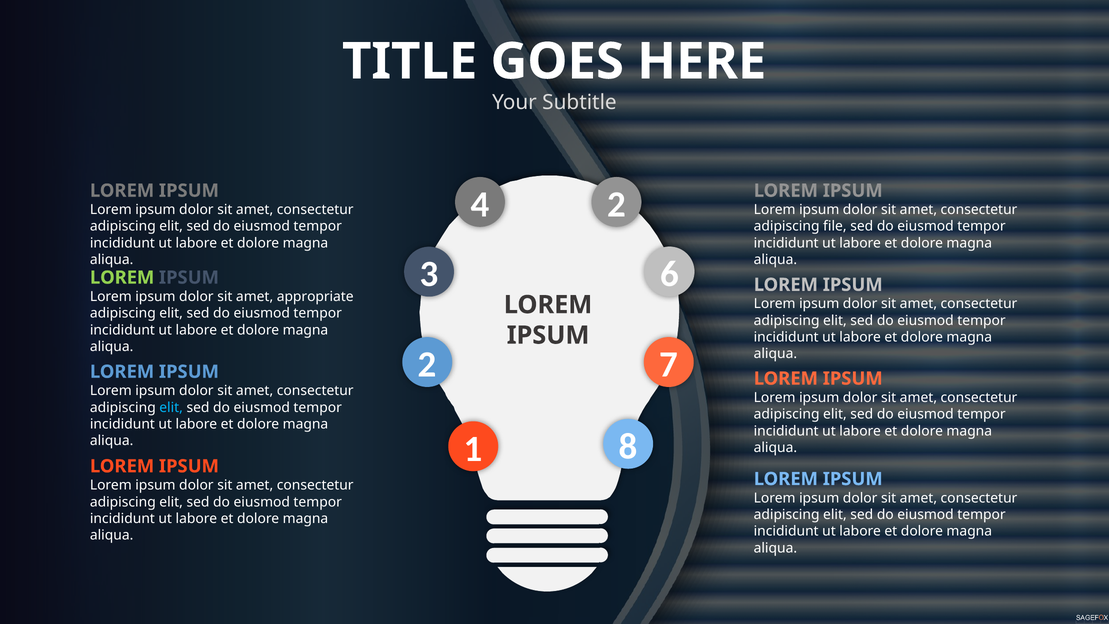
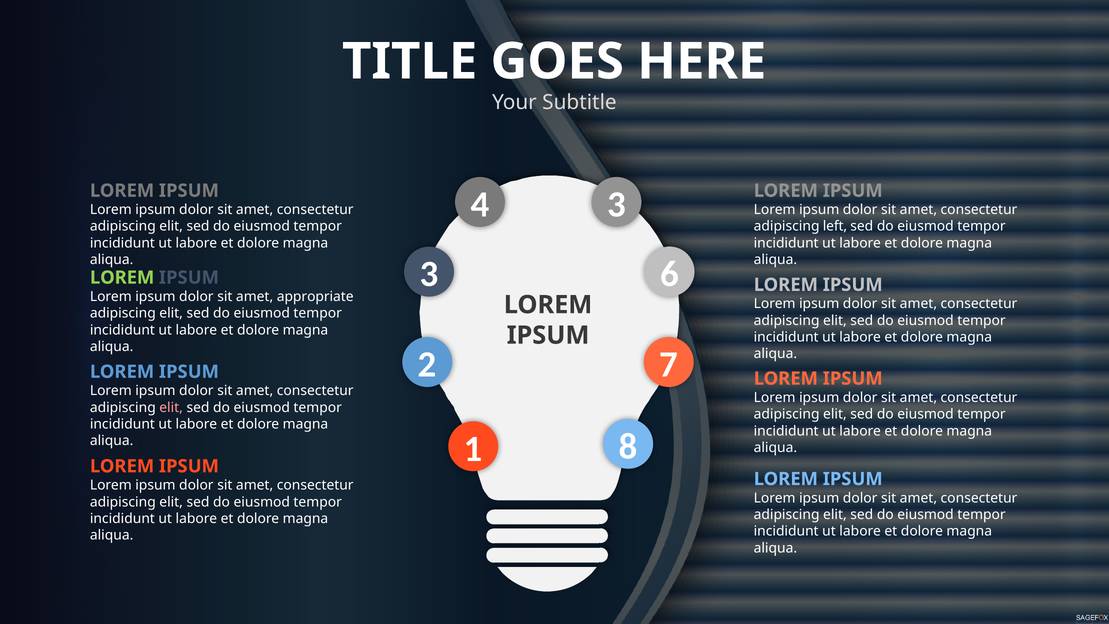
4 2: 2 -> 3
file: file -> left
elit at (171, 407) colour: light blue -> pink
